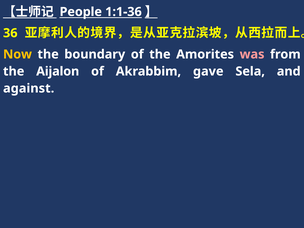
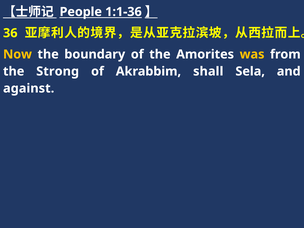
was colour: pink -> yellow
Aijalon: Aijalon -> Strong
gave: gave -> shall
